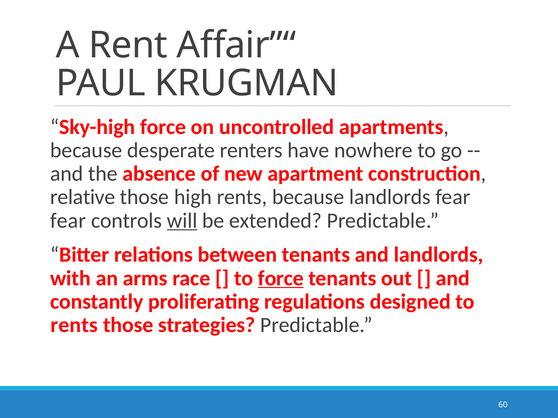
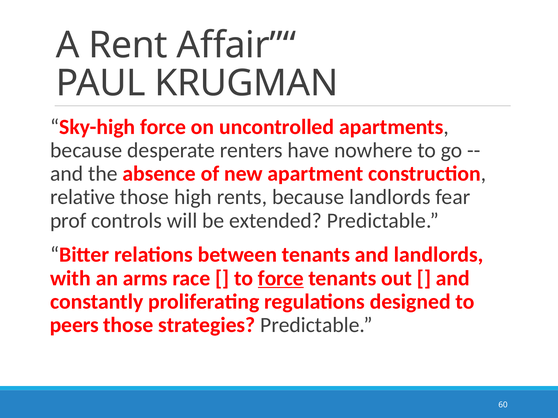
fear at (68, 221): fear -> prof
will underline: present -> none
rents at (74, 325): rents -> peers
